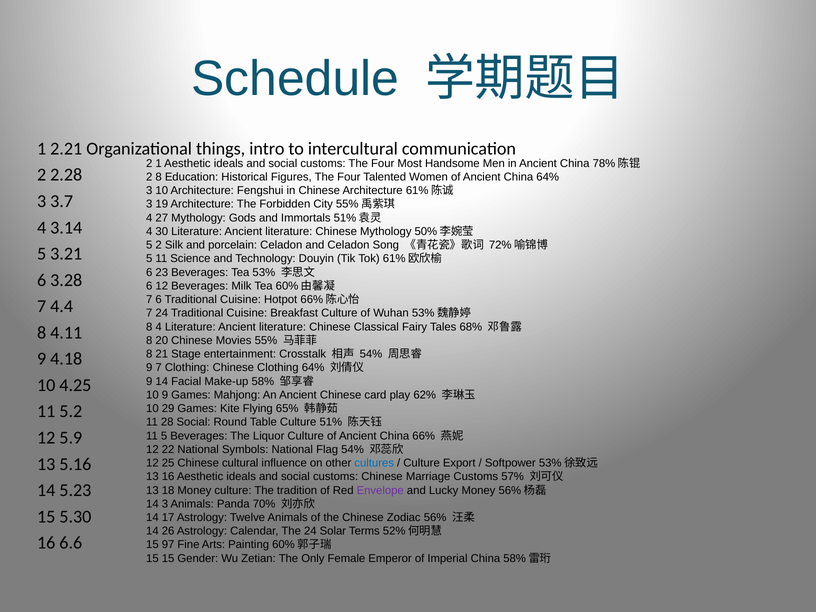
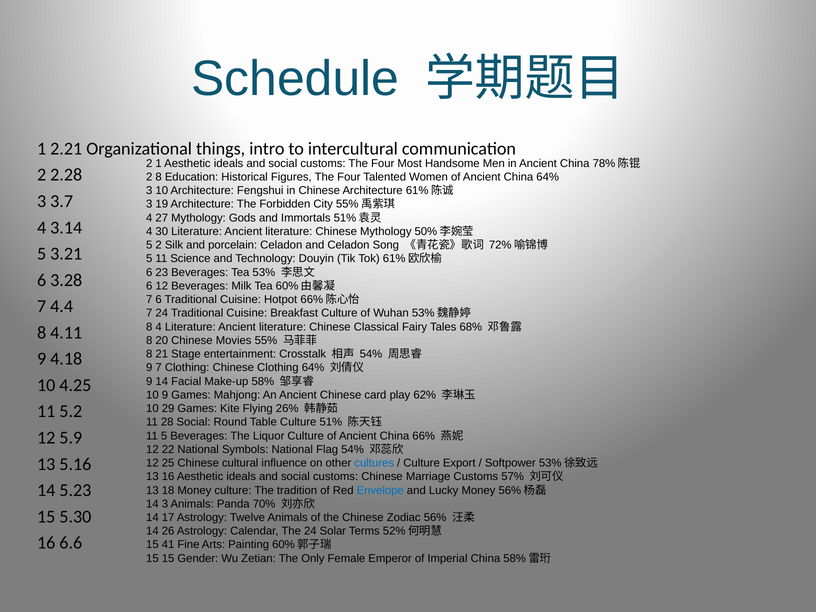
65%: 65% -> 26%
Envelope colour: purple -> blue
97: 97 -> 41
